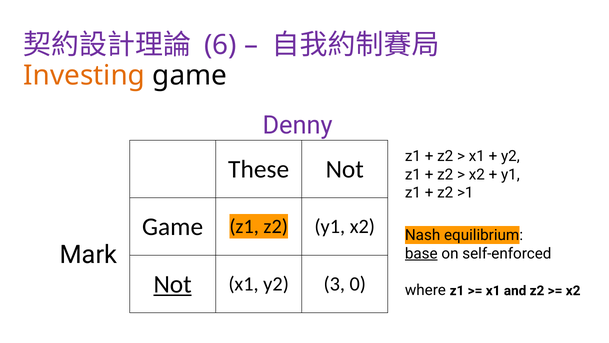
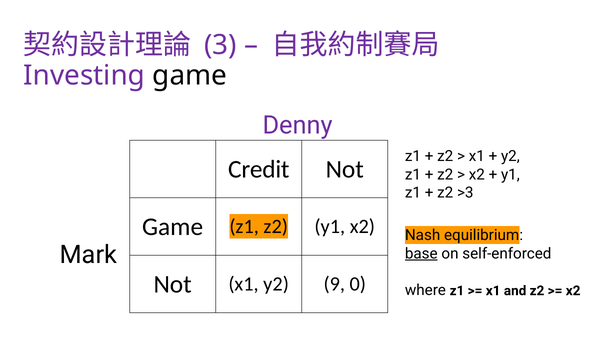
6: 6 -> 3
Investing colour: orange -> purple
These: These -> Credit
>1: >1 -> >3
Not at (173, 284) underline: present -> none
3: 3 -> 9
